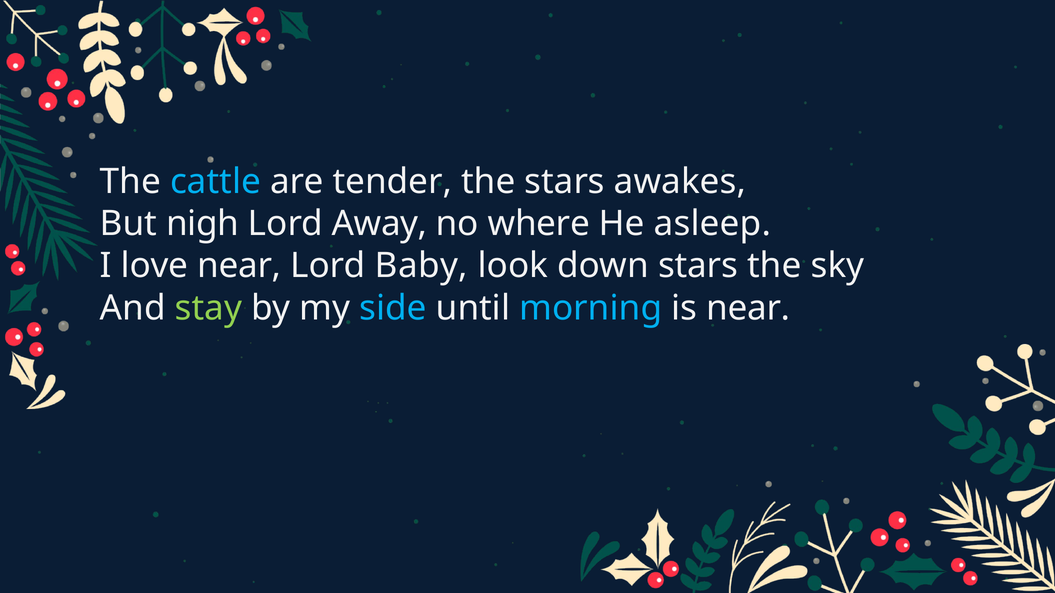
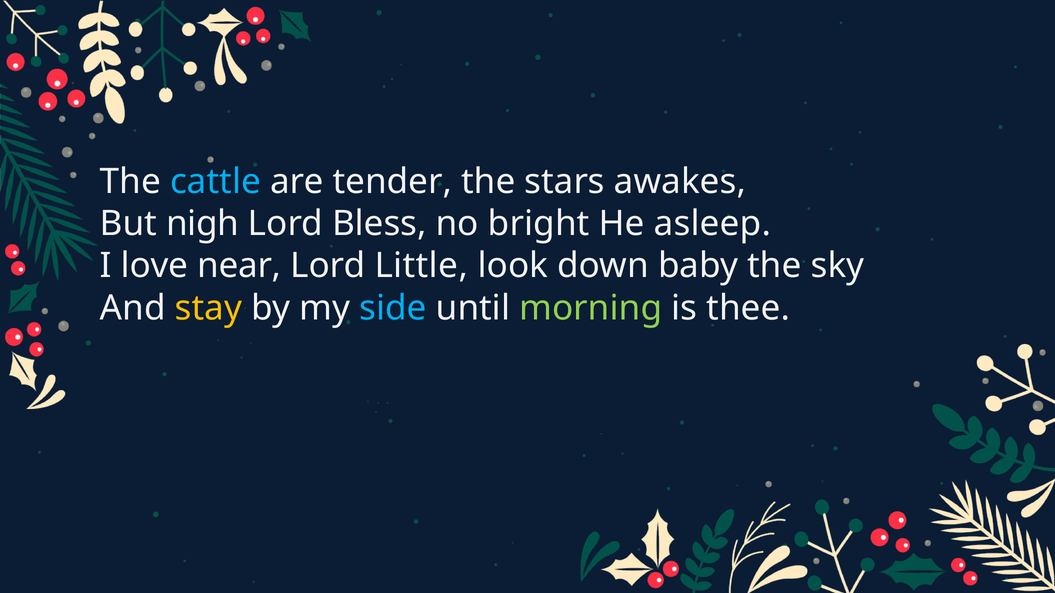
Away: Away -> Bless
where: where -> bright
Baby: Baby -> Little
down stars: stars -> baby
stay colour: light green -> yellow
morning colour: light blue -> light green
is near: near -> thee
